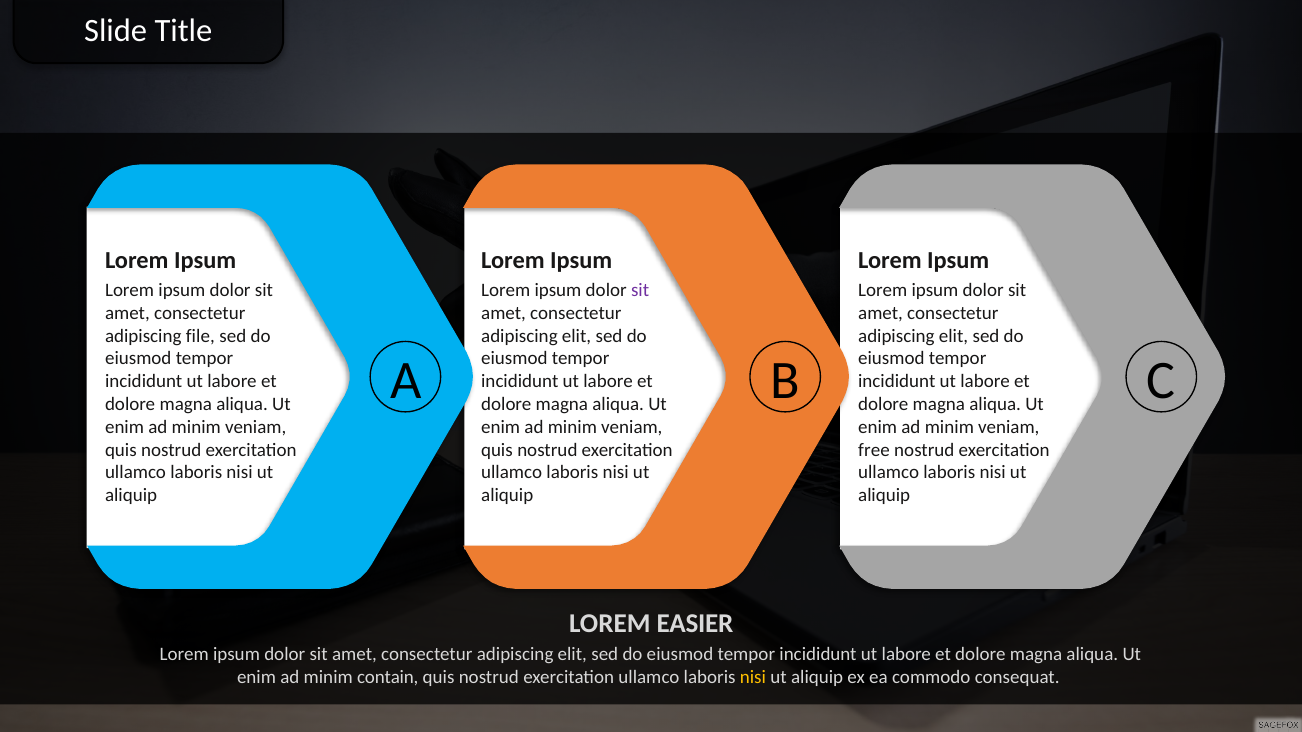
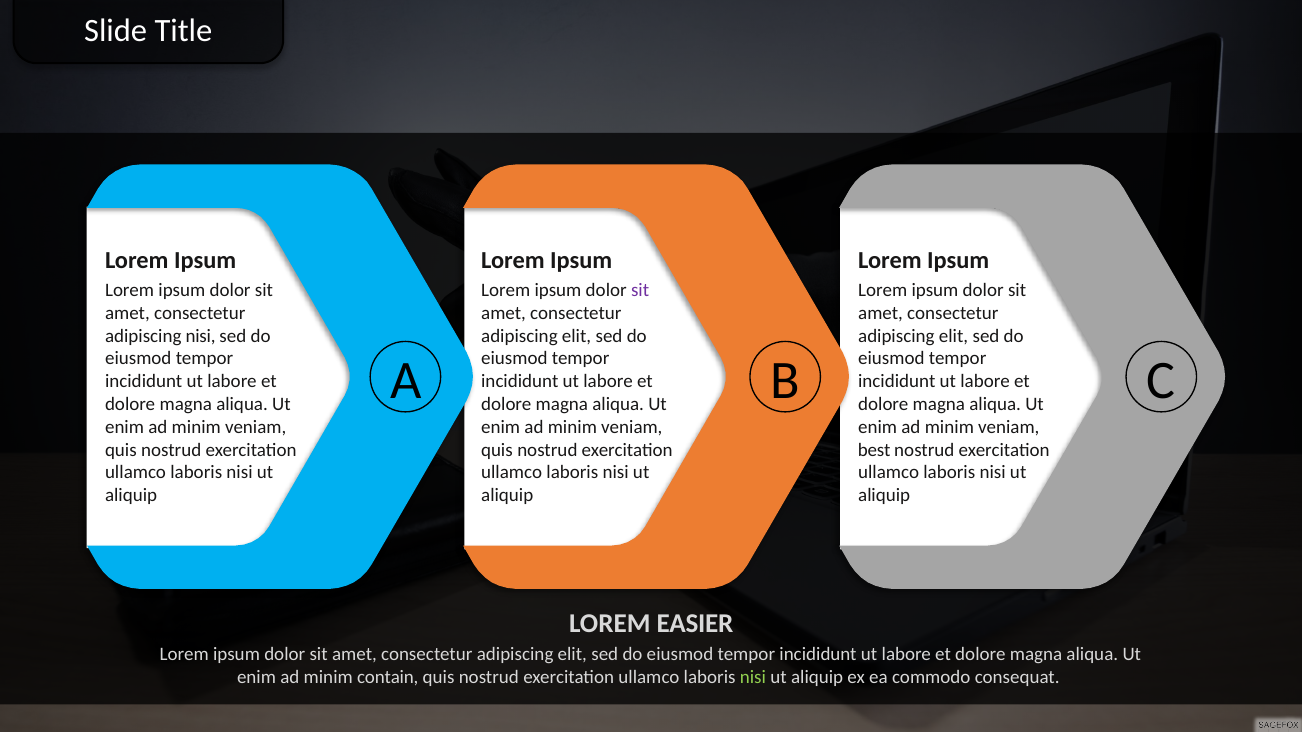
adipiscing file: file -> nisi
free: free -> best
nisi at (753, 678) colour: yellow -> light green
